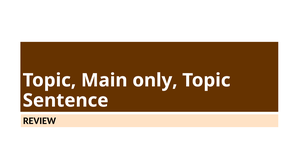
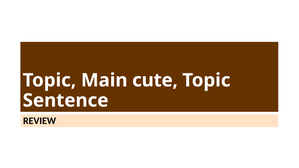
only: only -> cute
